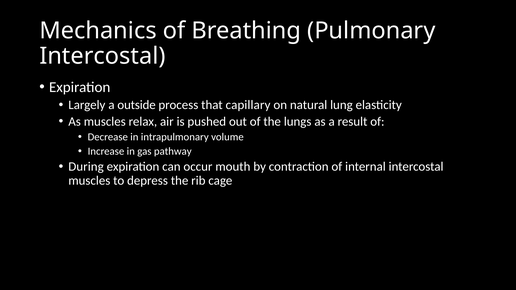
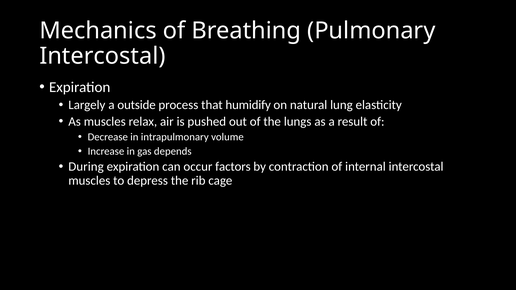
capillary: capillary -> humidify
pathway: pathway -> depends
mouth: mouth -> factors
